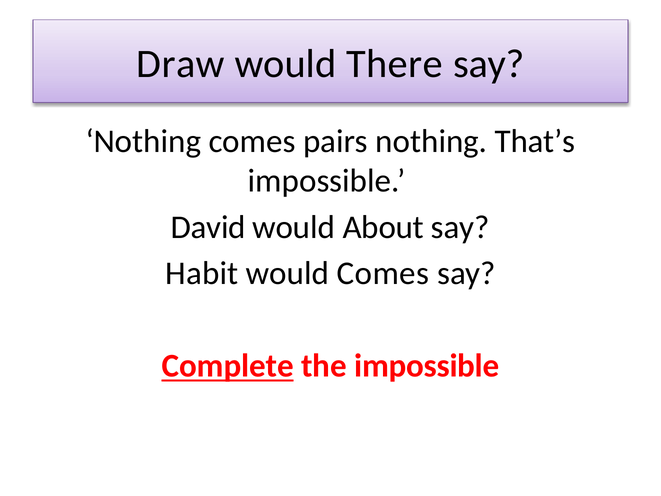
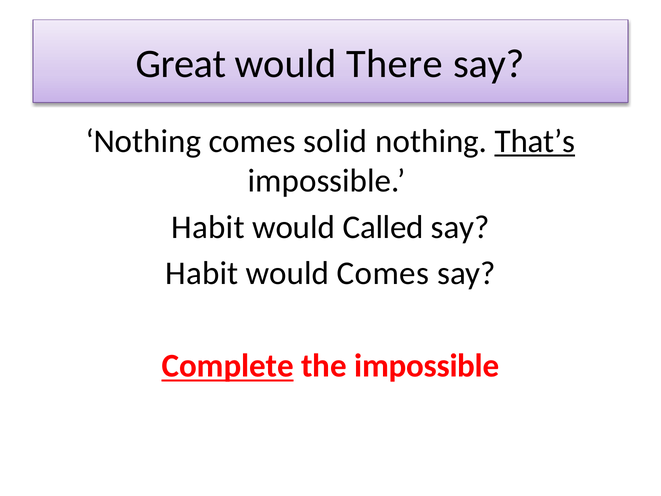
Draw: Draw -> Great
pairs: pairs -> solid
That’s underline: none -> present
David at (208, 227): David -> Habit
About: About -> Called
